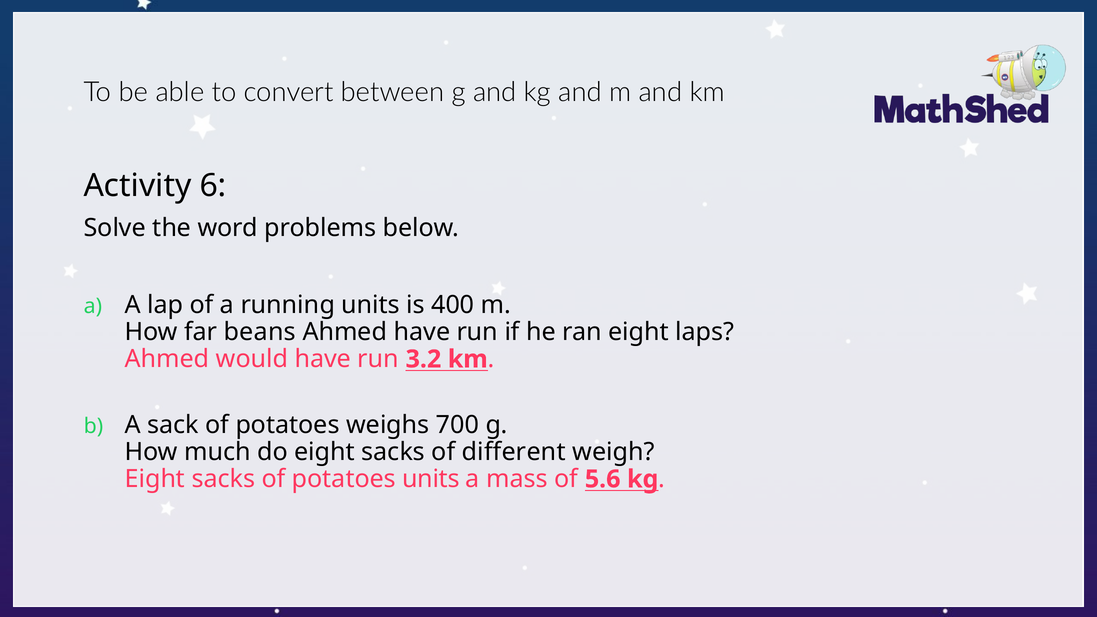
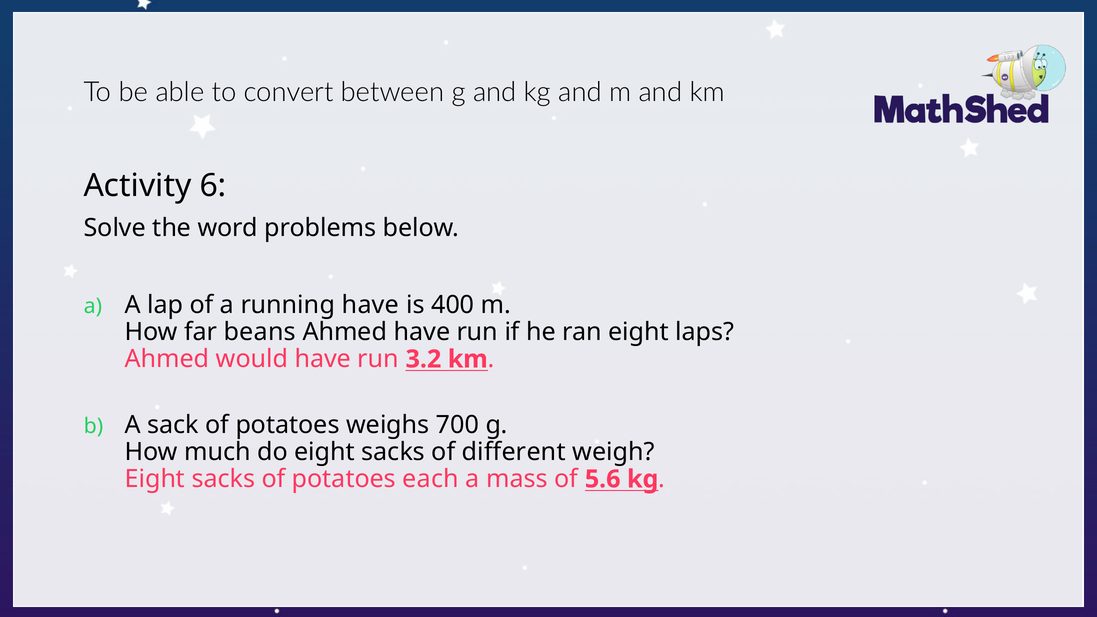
running units: units -> have
potatoes units: units -> each
